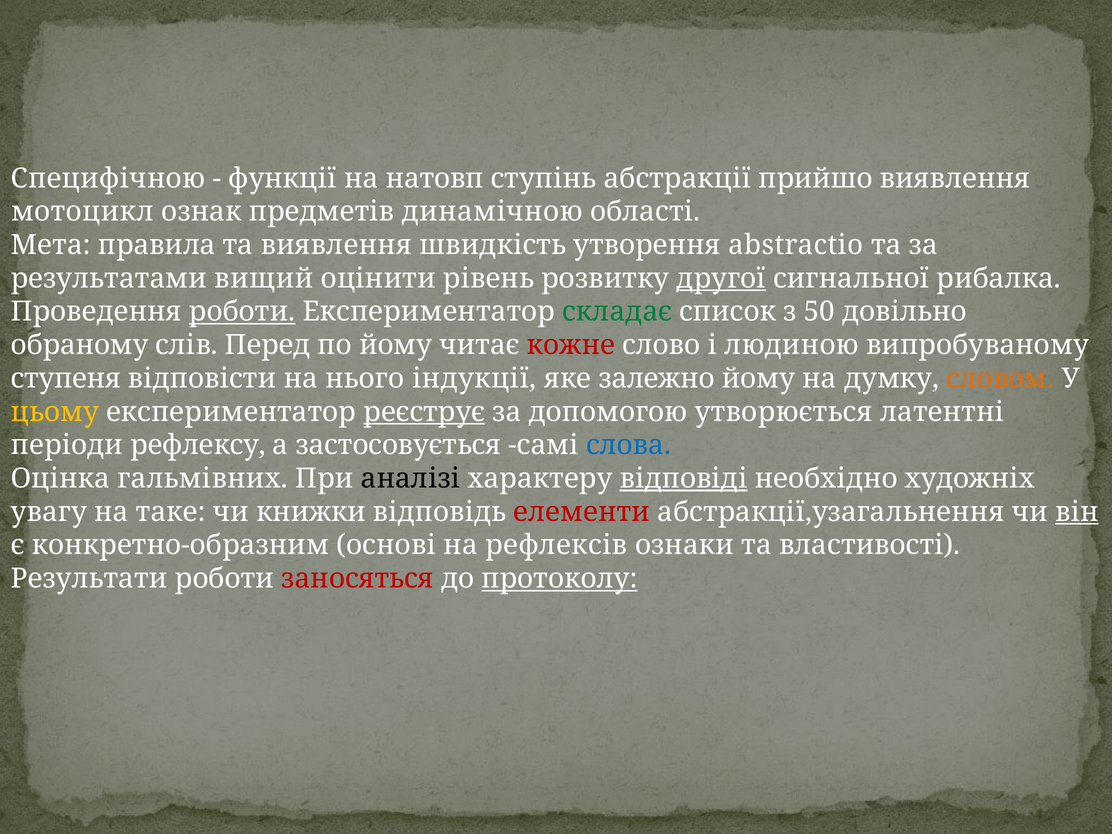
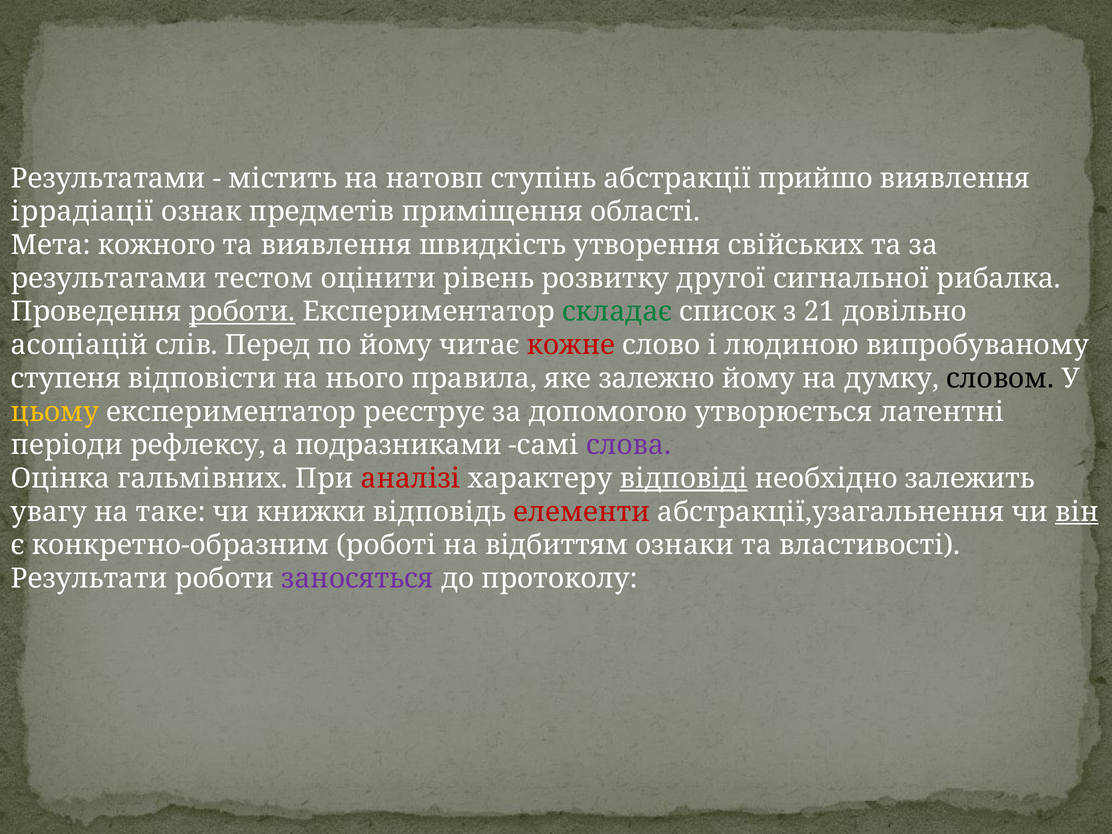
Специфічною at (108, 178): Специфічною -> Результатами
функції: функції -> містить
мотоцикл: мотоцикл -> іррадіації
динамічною: динамічною -> приміщення
правила: правила -> кожного
abstractio: abstractio -> свійських
вищий: вищий -> тестом
другої underline: present -> none
50: 50 -> 21
обраному: обраному -> асоціацій
індукції: індукції -> правила
словом colour: orange -> black
реєструє underline: present -> none
застосовується: застосовується -> подразниками
слова colour: blue -> purple
аналізі colour: black -> red
художніх: художніх -> залежить
основі: основі -> роботі
рефлексів: рефлексів -> відбиттям
заносяться colour: red -> purple
протоколу underline: present -> none
